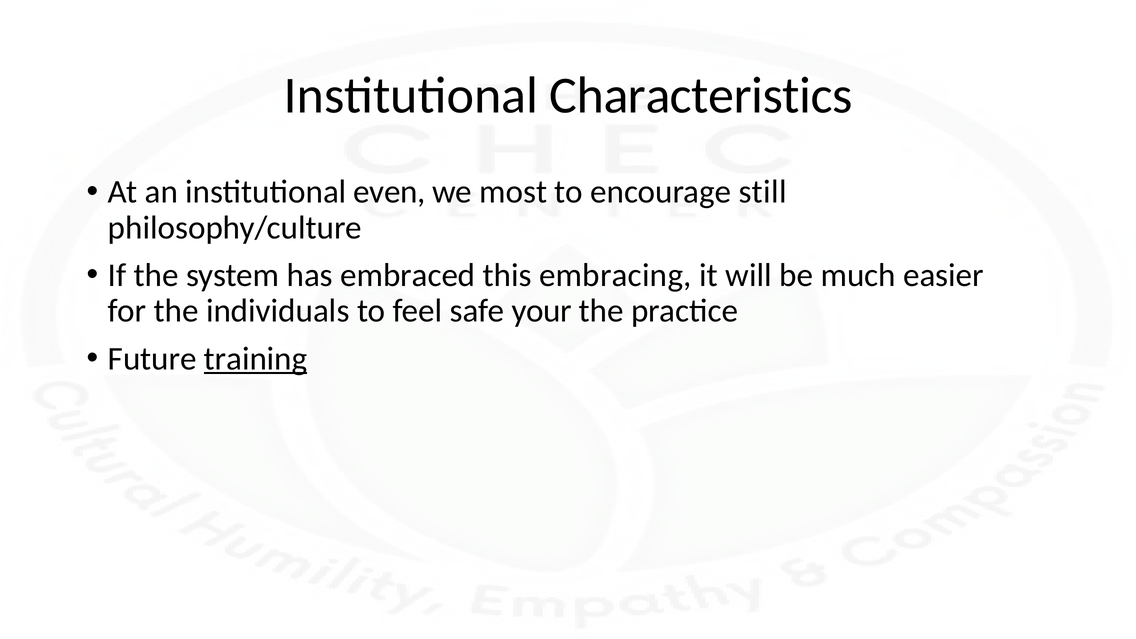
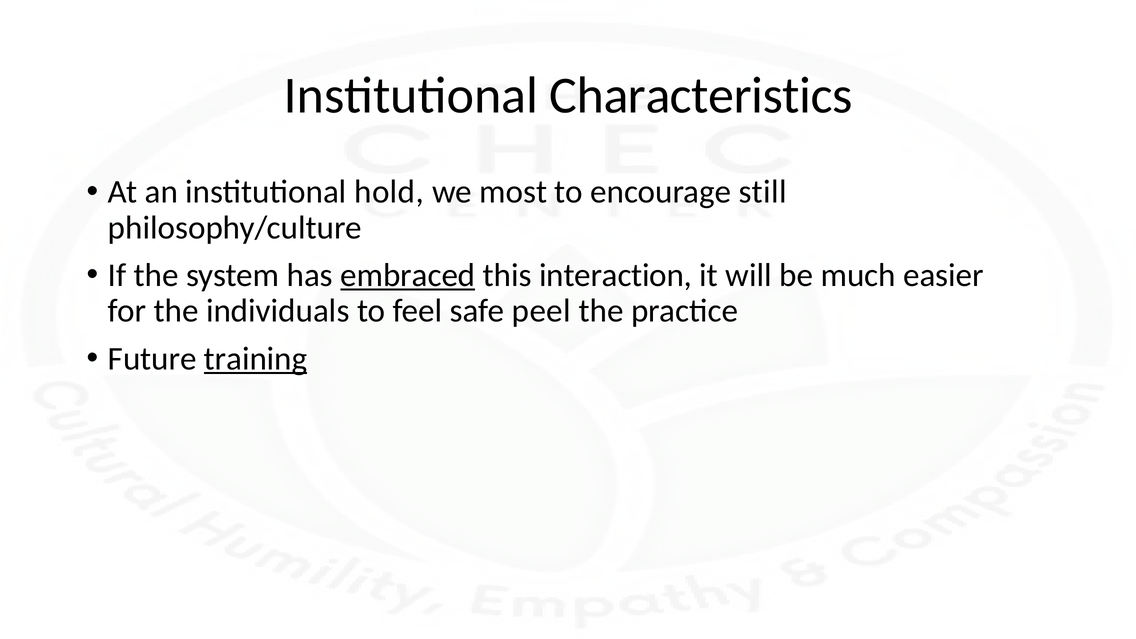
even: even -> hold
embraced underline: none -> present
embracing: embracing -> interaction
your: your -> peel
